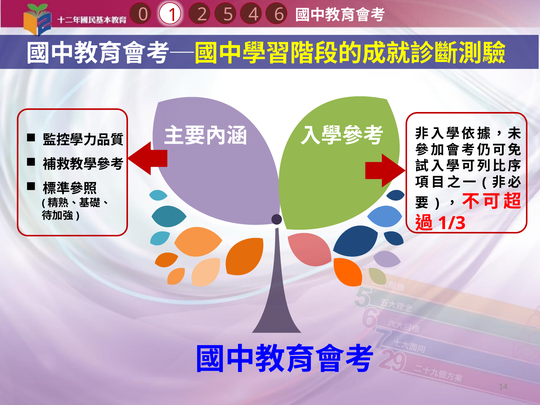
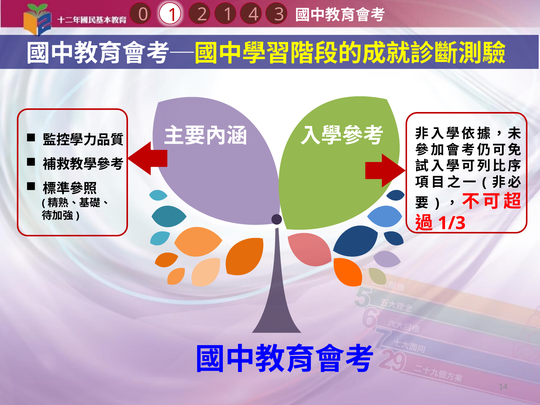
6: 6 -> 3
1 5: 5 -> 1
